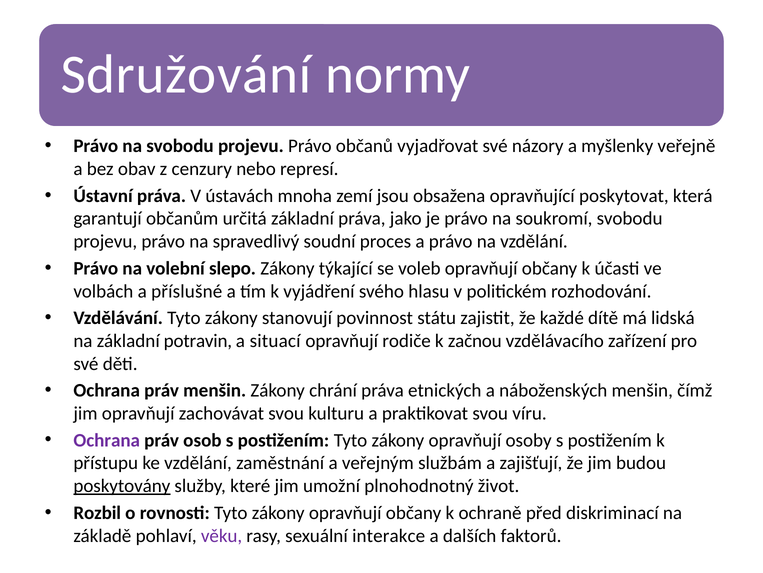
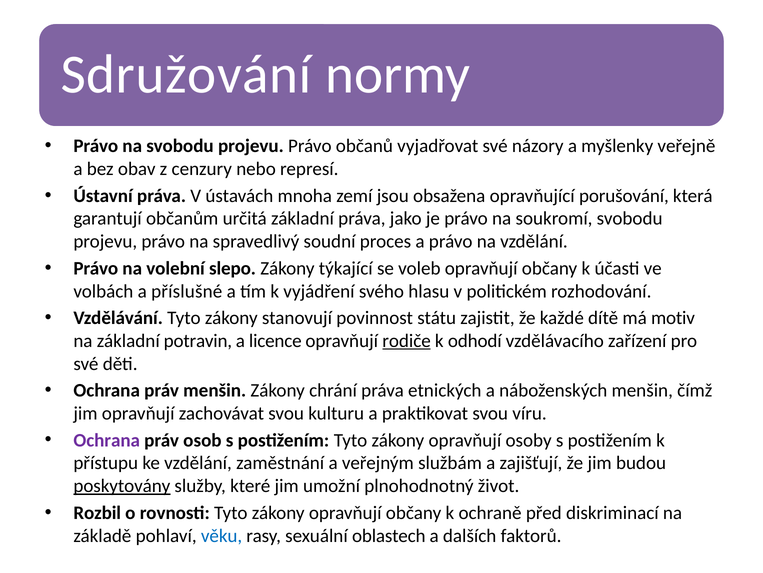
poskytovat: poskytovat -> porušování
lidská: lidská -> motiv
situací: situací -> licence
rodiče underline: none -> present
začnou: začnou -> odhodí
věku colour: purple -> blue
interakce: interakce -> oblastech
